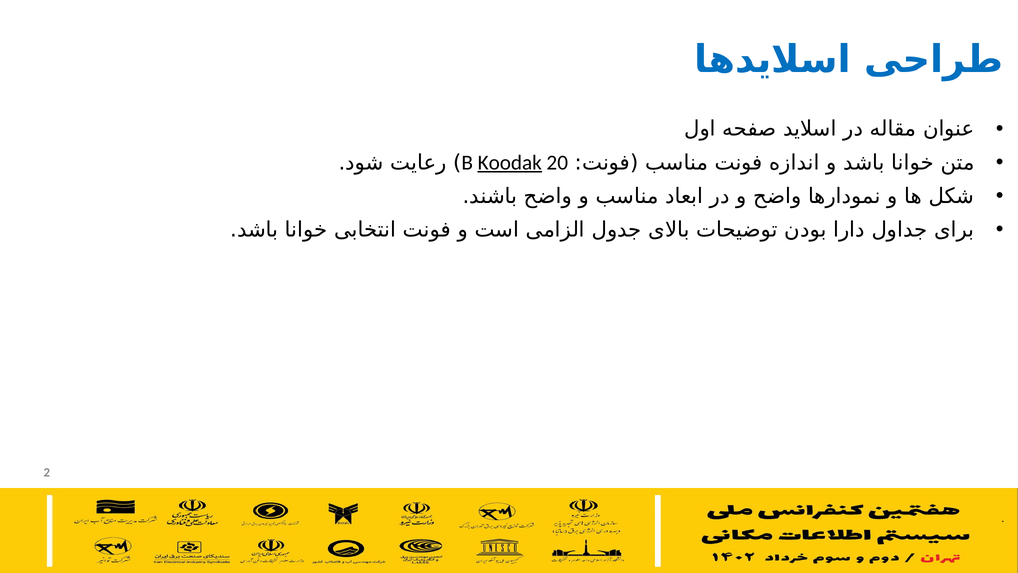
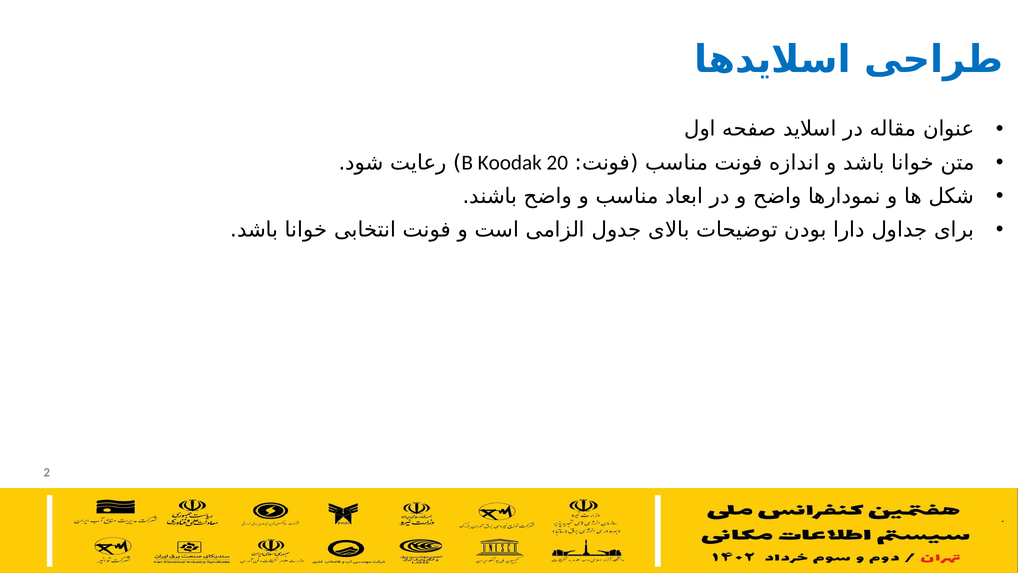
Koodak underline: present -> none
